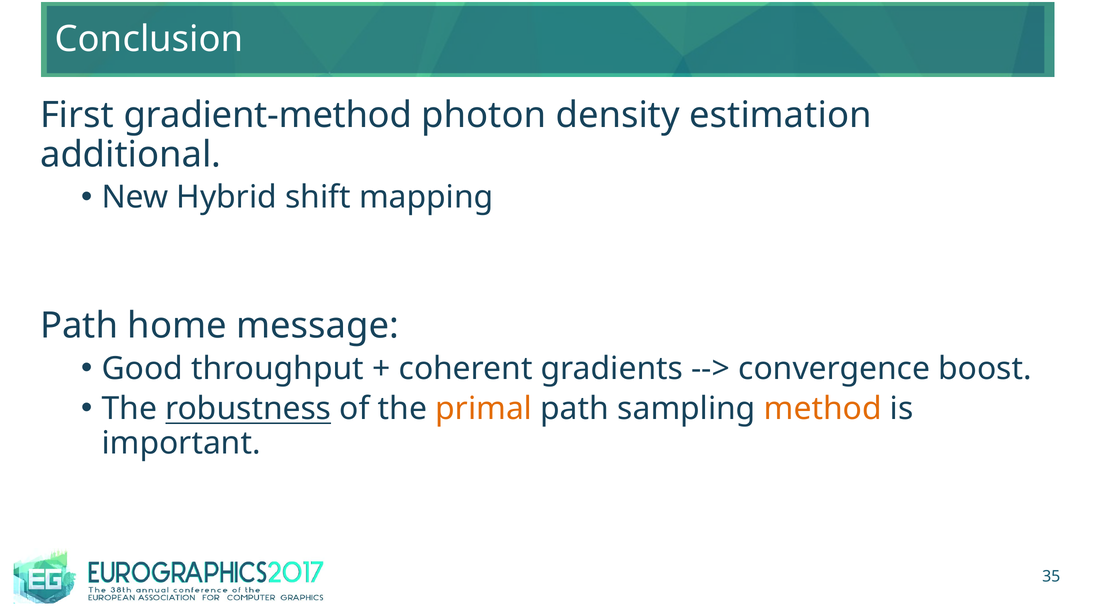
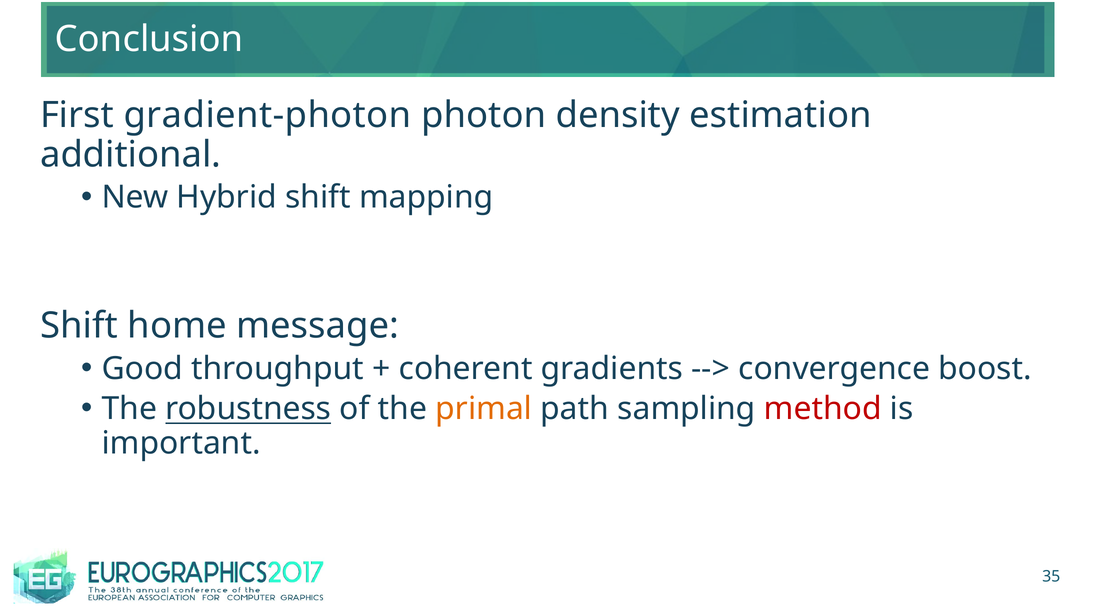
gradient-method: gradient-method -> gradient-photon
Path at (79, 326): Path -> Shift
method colour: orange -> red
